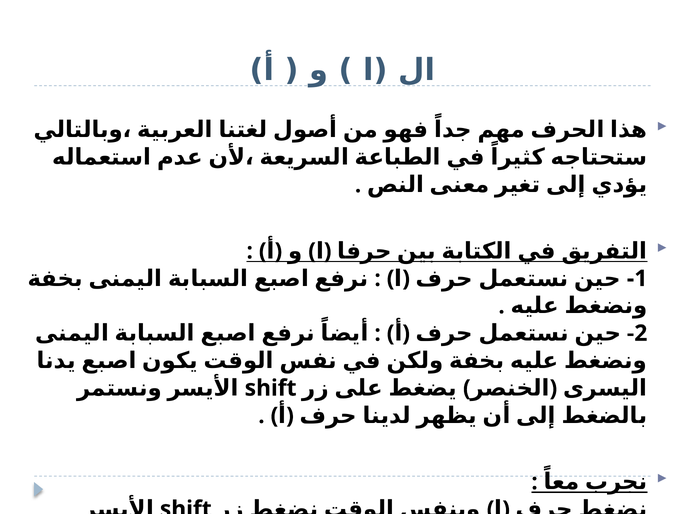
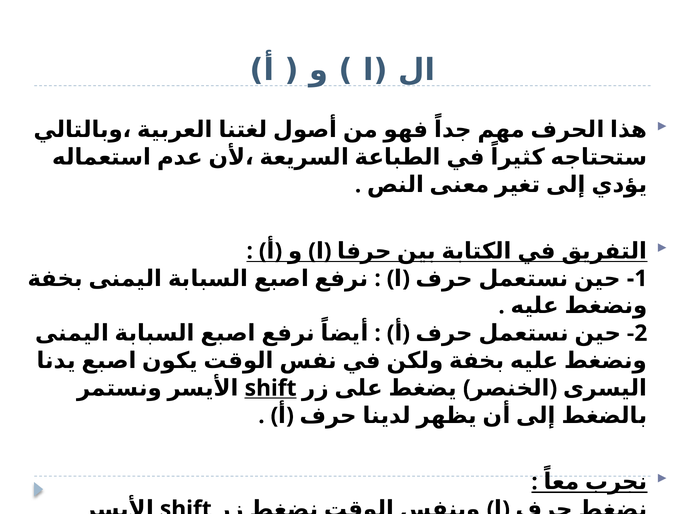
shift at (271, 388) underline: none -> present
